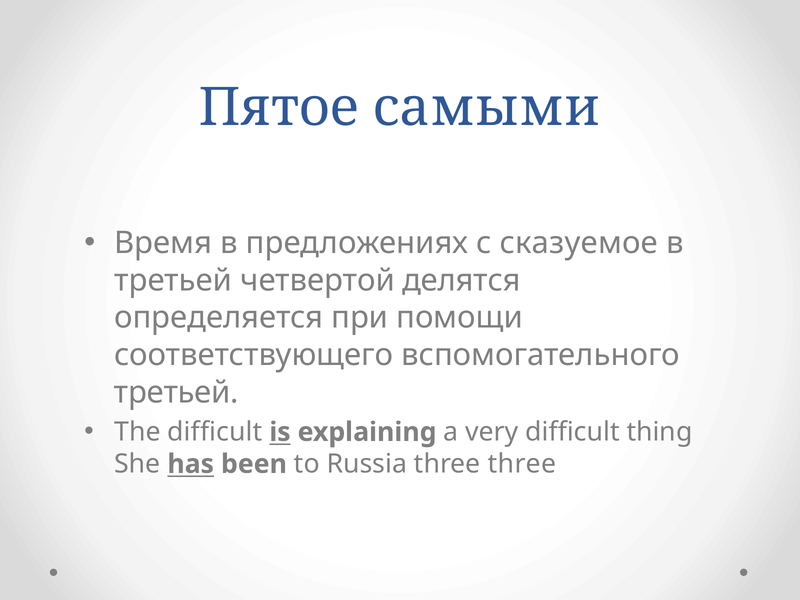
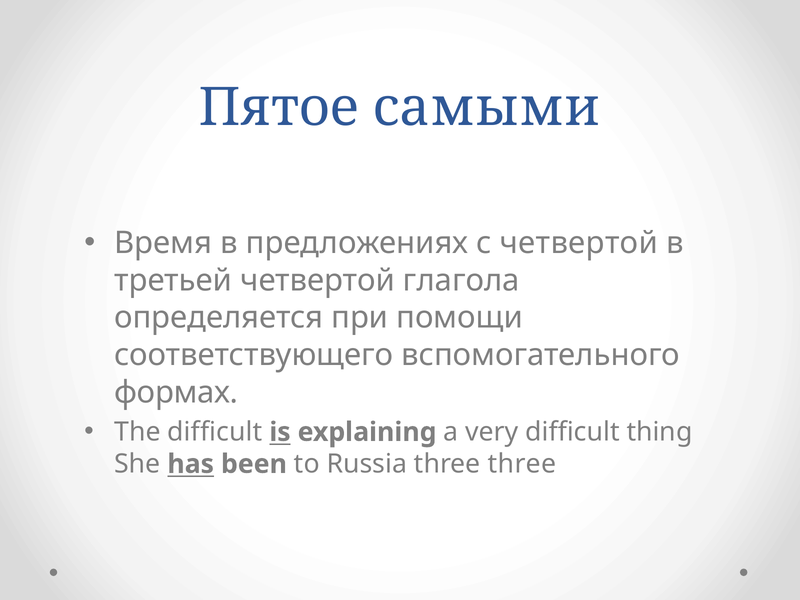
с сказуемое: сказуемое -> четвертой
делятся: делятся -> глагола
третьей at (176, 392): третьей -> формах
